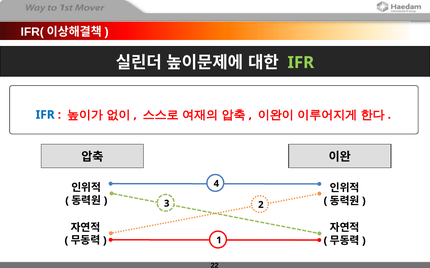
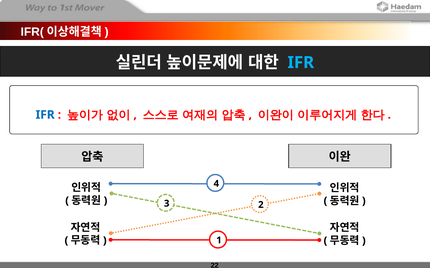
IFR at (301, 63) colour: light green -> light blue
